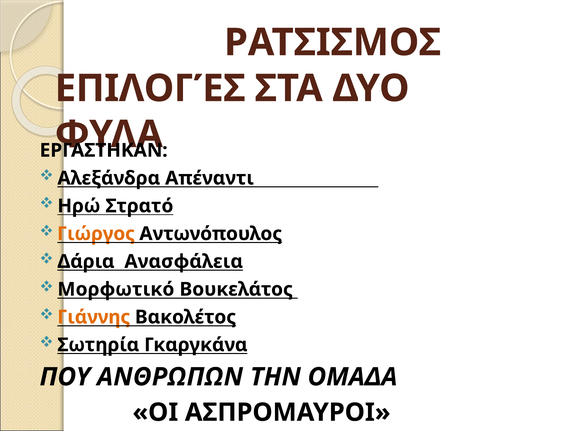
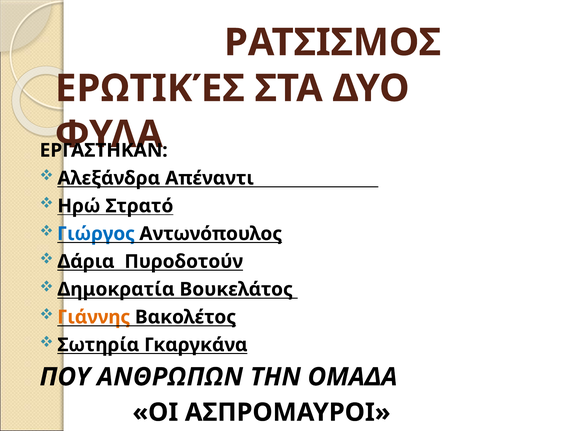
ΕΠΙΛΟΓΈΣ: ΕΠΙΛΟΓΈΣ -> ΕΡΩΤΙΚΈΣ
Γιώργος colour: orange -> blue
Ανασφάλεια: Ανασφάλεια -> Πυροδοτούν
Μορφωτικό: Μορφωτικό -> Δημοκρατία
